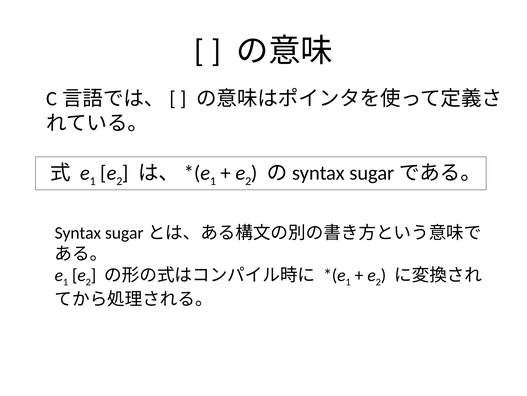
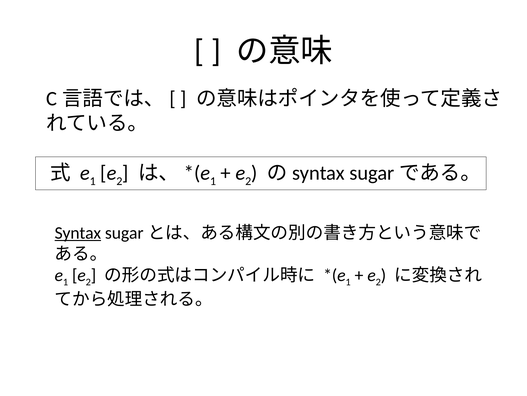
Syntax underline: none -> present
